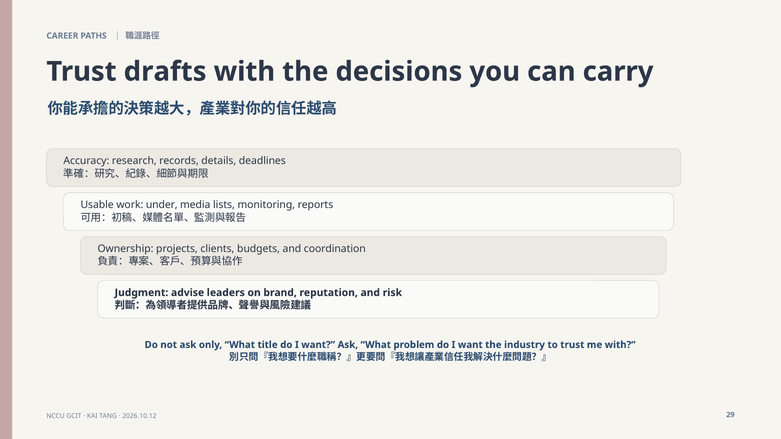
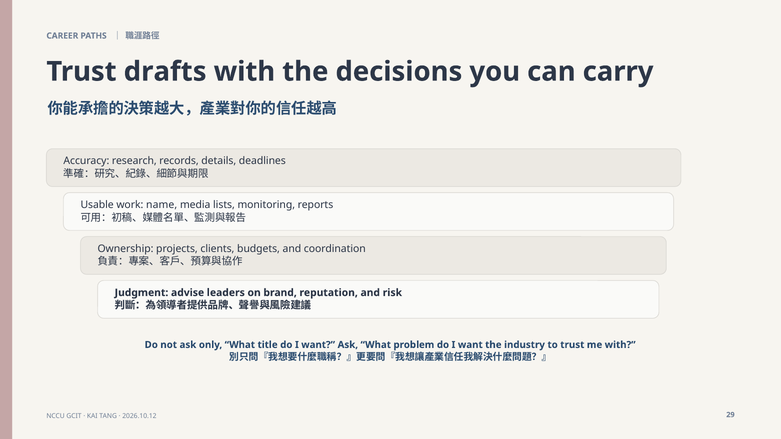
under: under -> name
